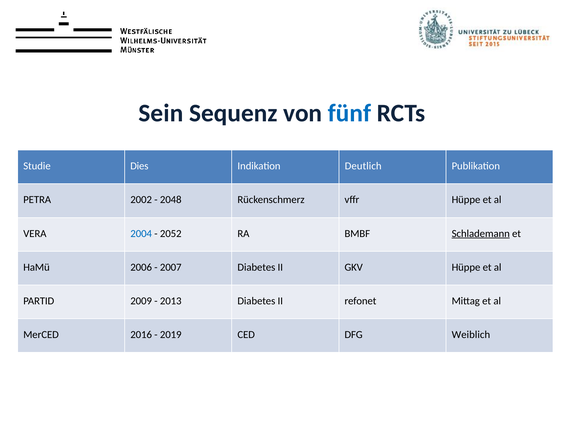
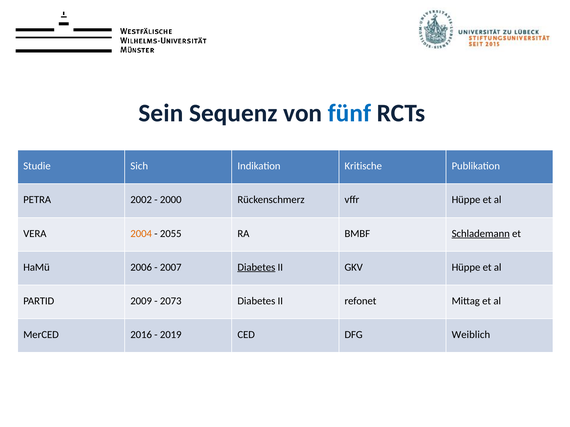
Dies: Dies -> Sich
Deutlich: Deutlich -> Kritische
2048: 2048 -> 2000
2004 colour: blue -> orange
2052: 2052 -> 2055
Diabetes at (256, 268) underline: none -> present
2013: 2013 -> 2073
